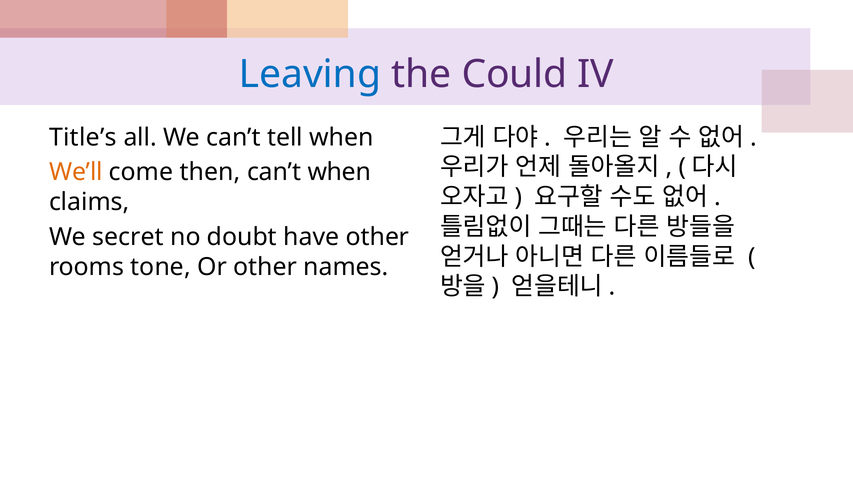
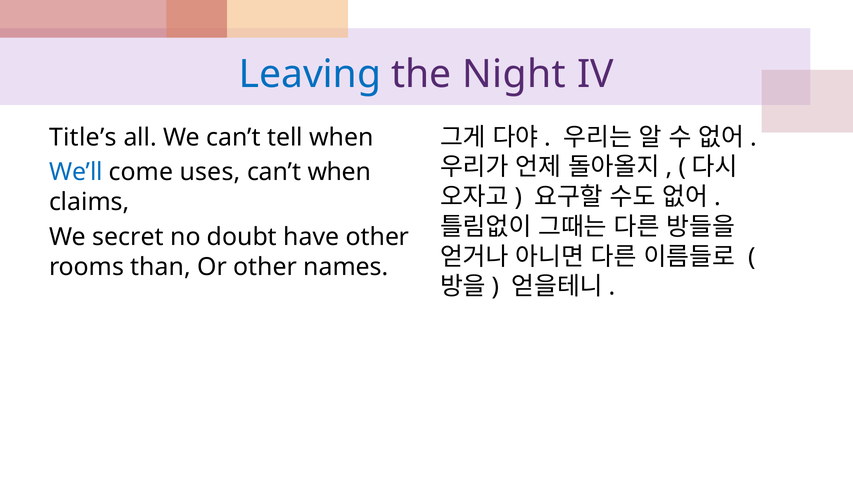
Could: Could -> Night
We’ll colour: orange -> blue
then: then -> uses
tone: tone -> than
